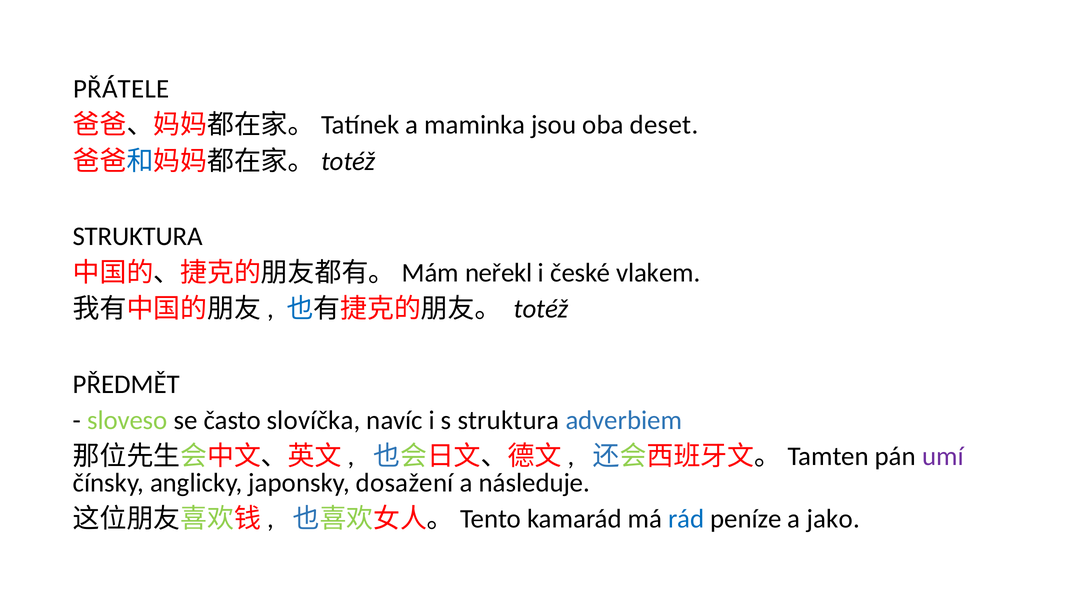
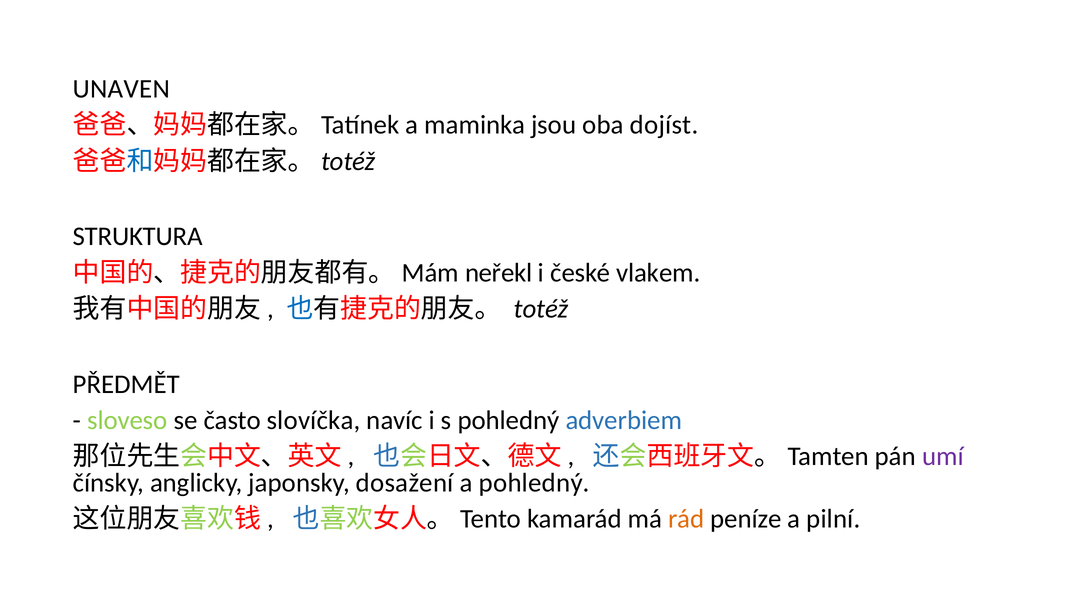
PŘÁTELE: PŘÁTELE -> UNAVEN
deset: deset -> dojíst
s struktura: struktura -> pohledný
a následuje: následuje -> pohledný
rád colour: blue -> orange
jako: jako -> pilní
